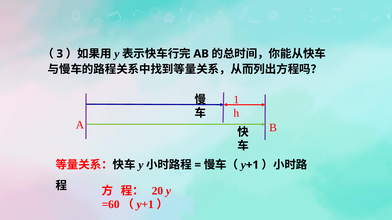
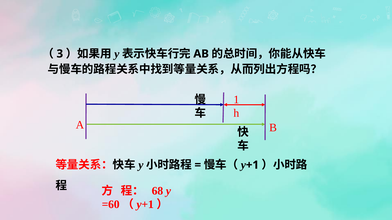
20: 20 -> 68
